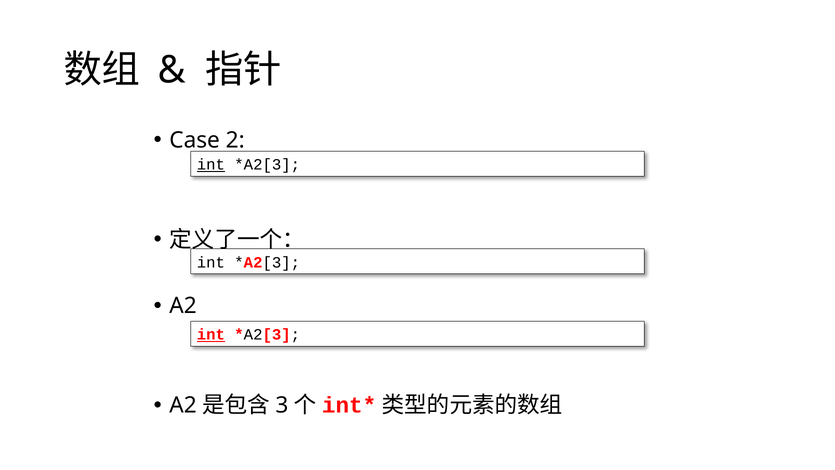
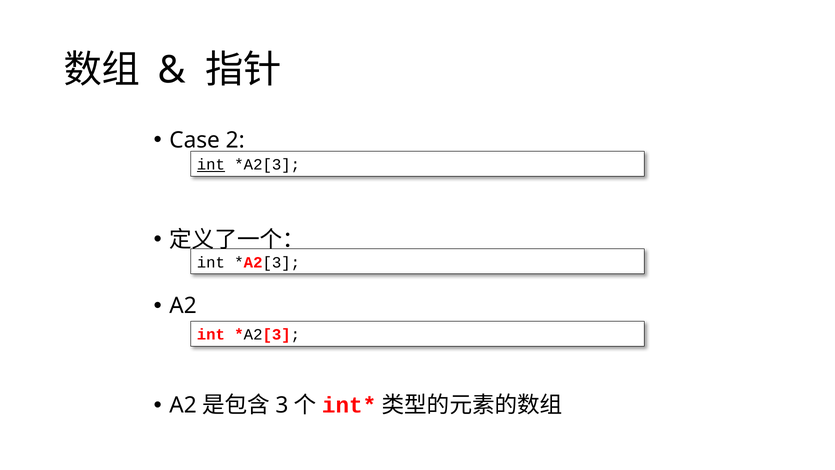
int at (211, 335) underline: present -> none
